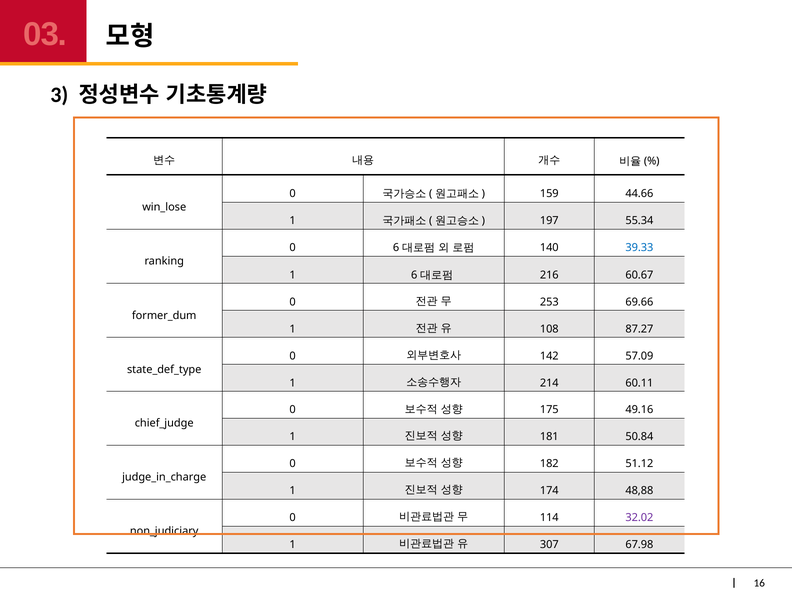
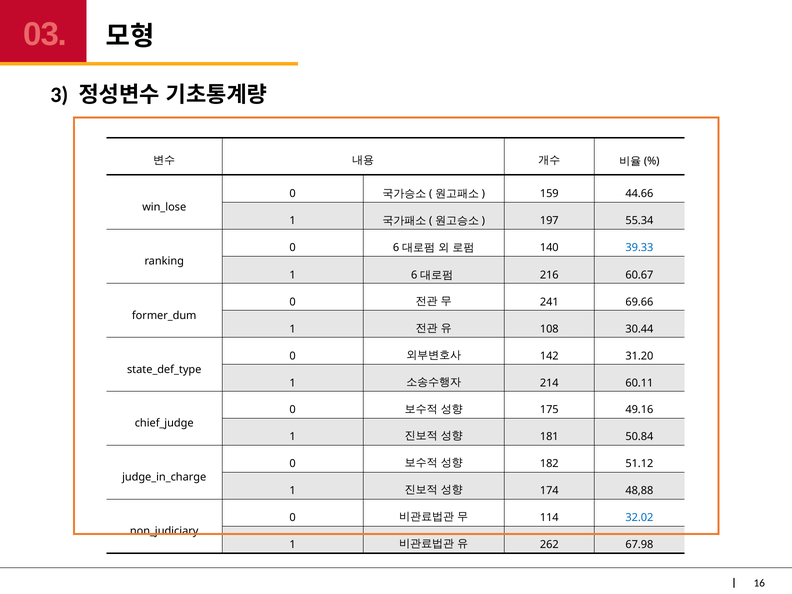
253: 253 -> 241
87.27: 87.27 -> 30.44
57.09: 57.09 -> 31.20
32.02 colour: purple -> blue
307: 307 -> 262
